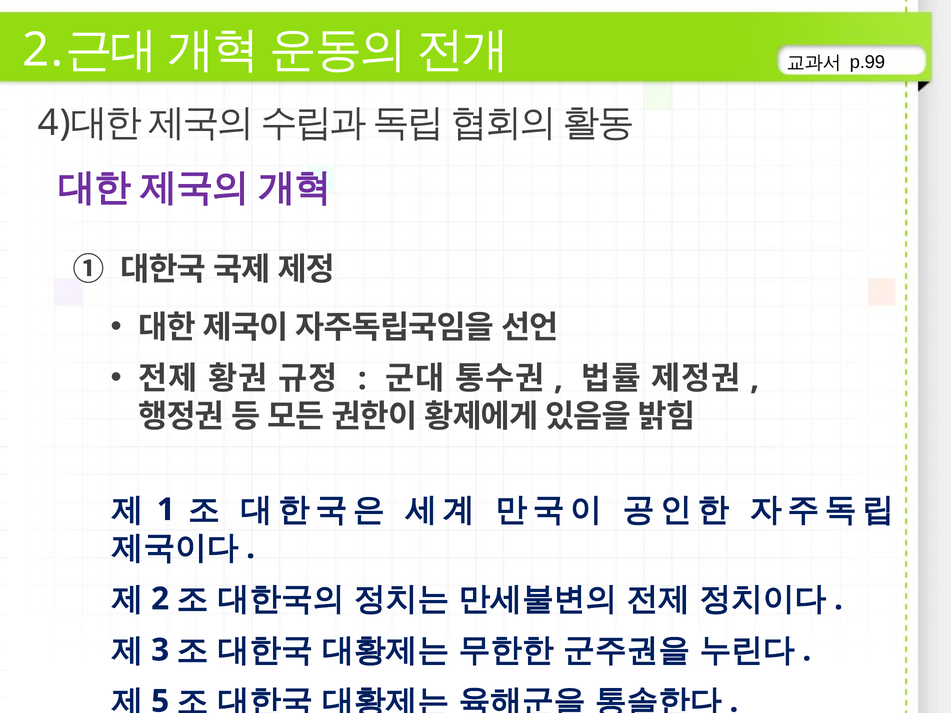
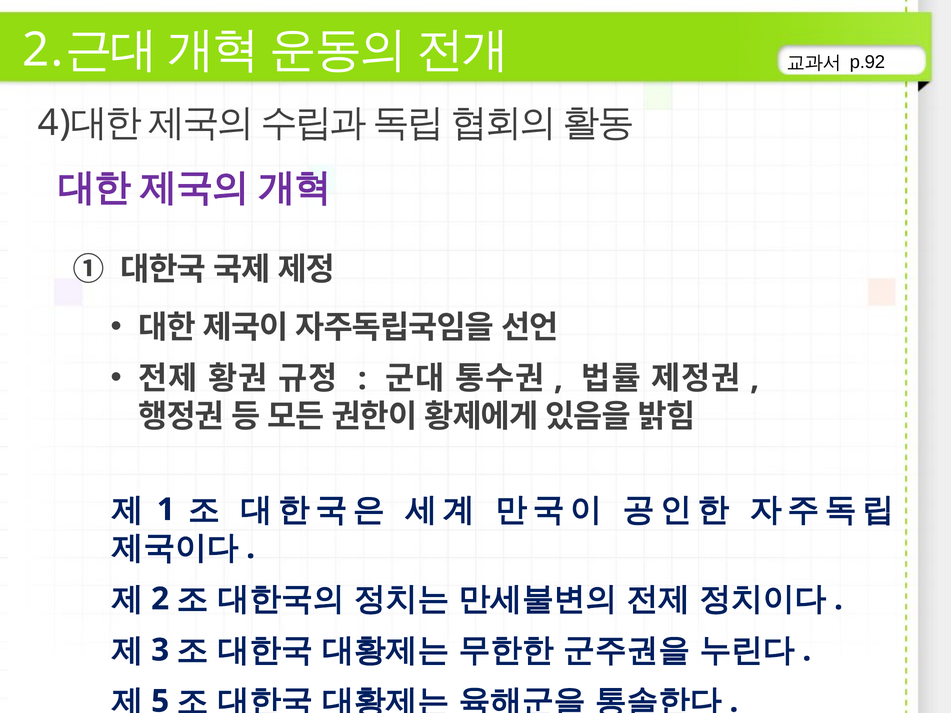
p.99: p.99 -> p.92
